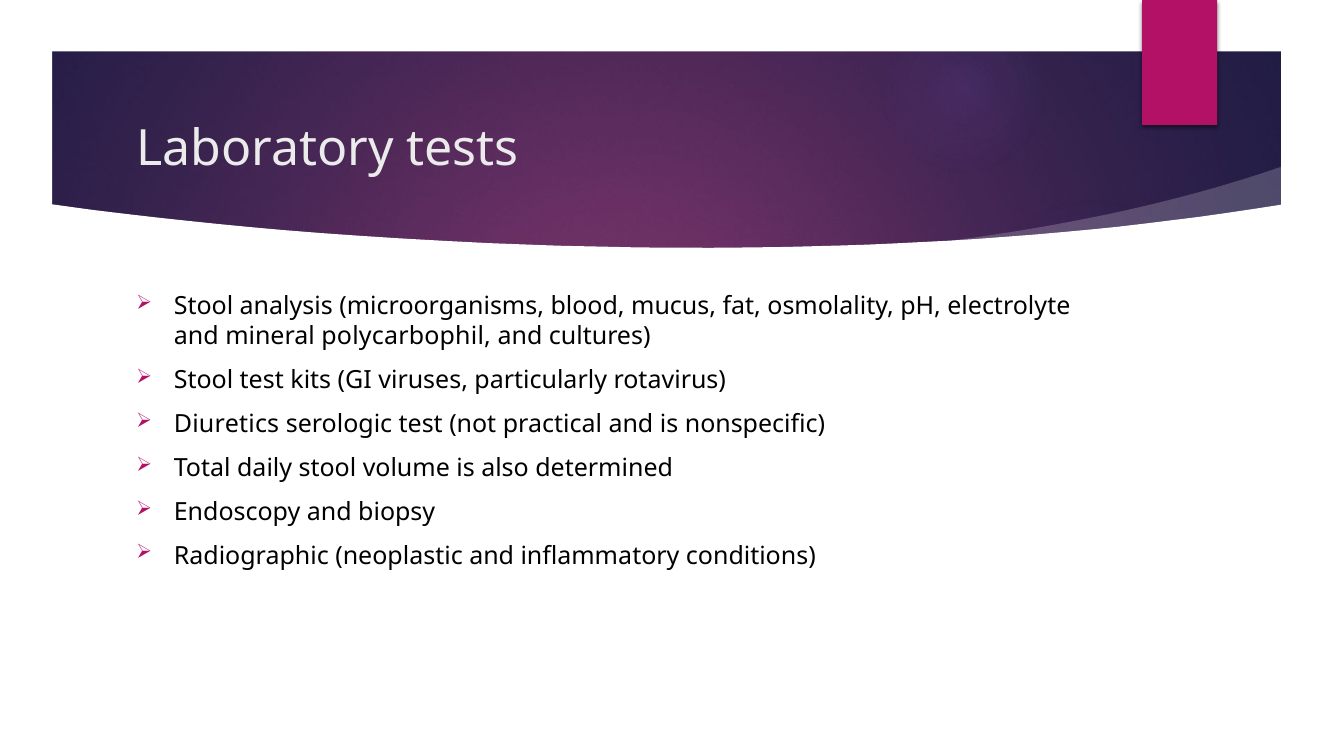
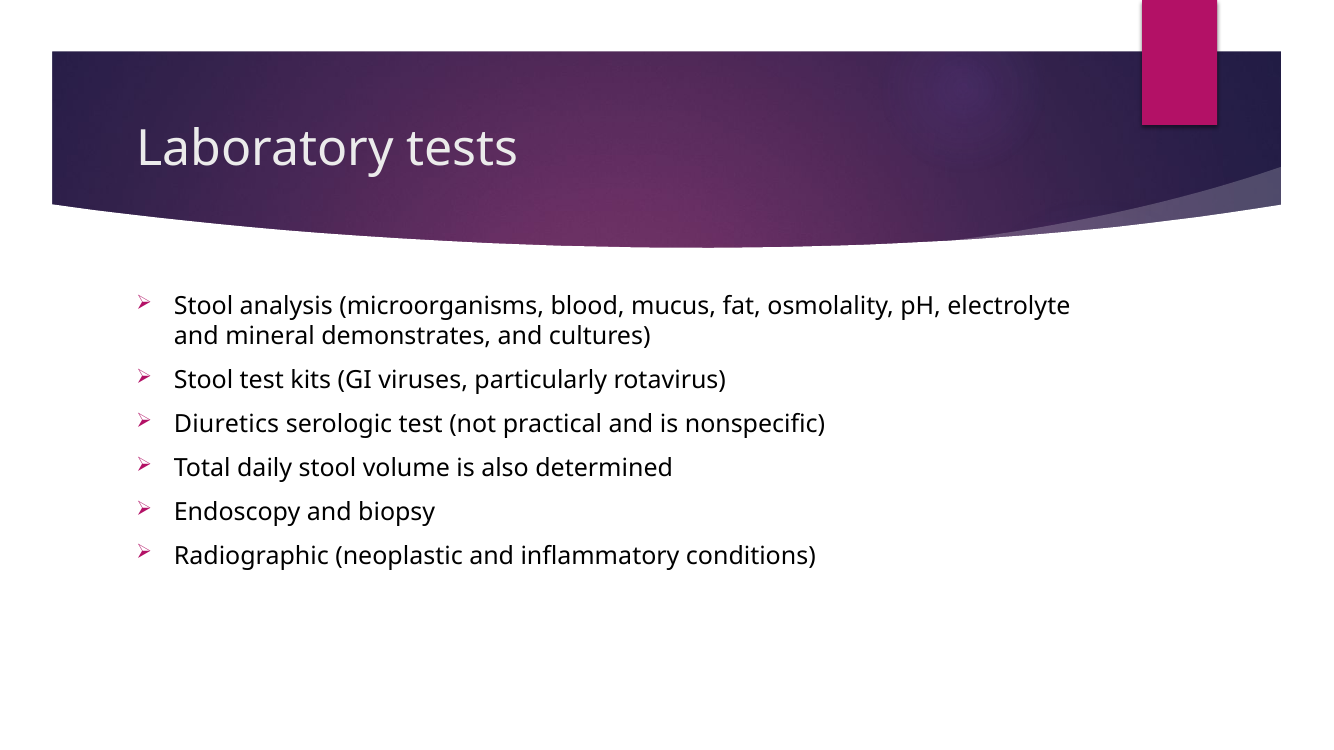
polycarbophil: polycarbophil -> demonstrates
